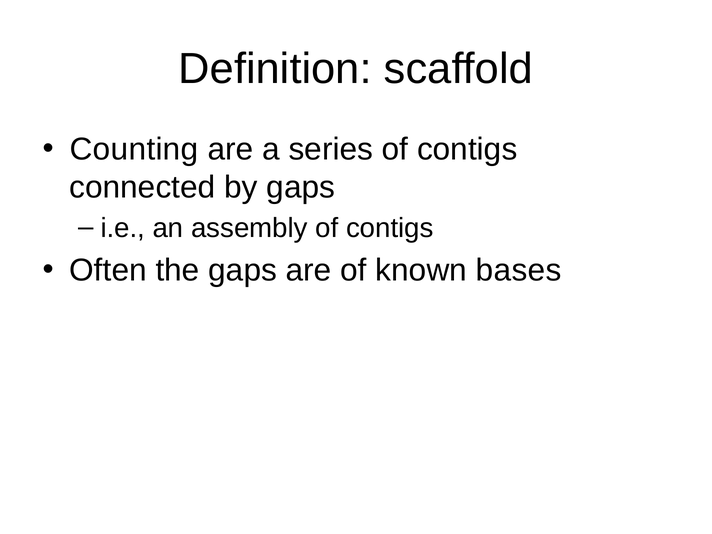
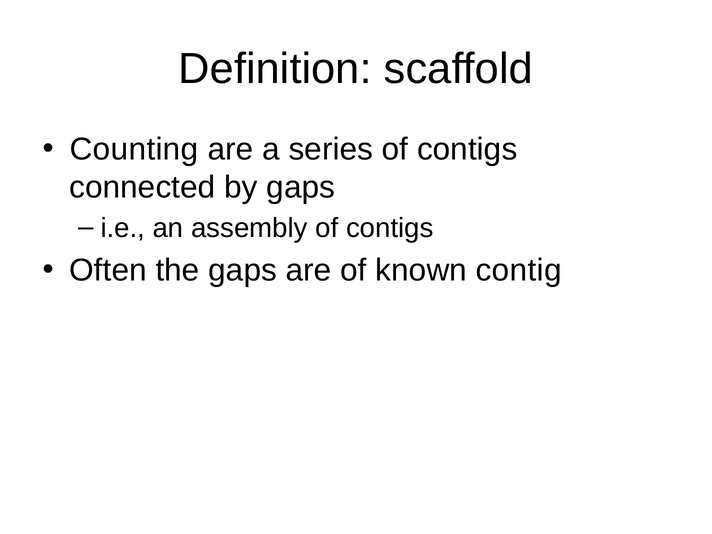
bases: bases -> contig
